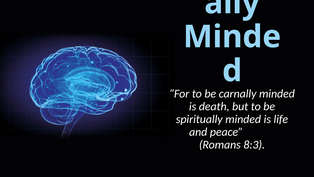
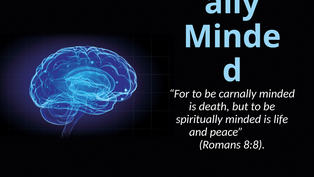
8:3: 8:3 -> 8:8
